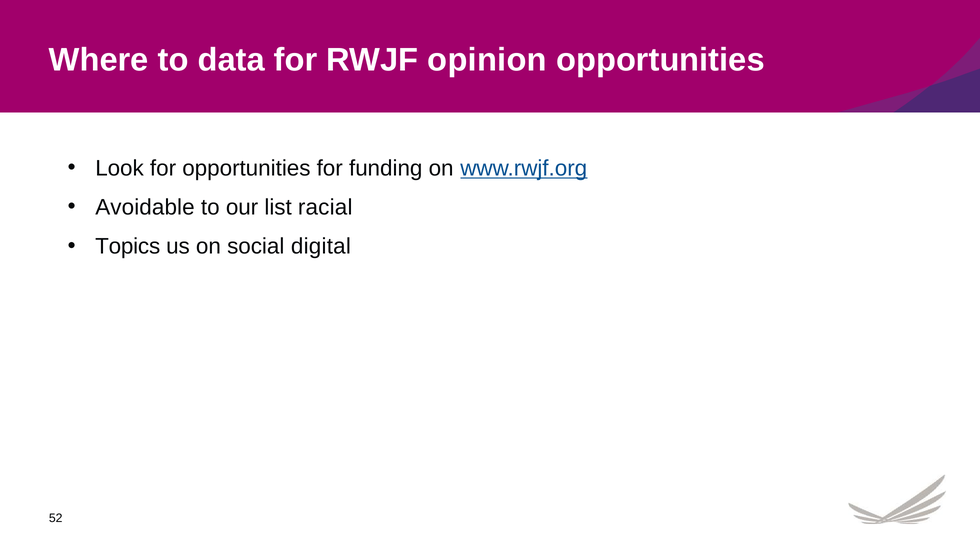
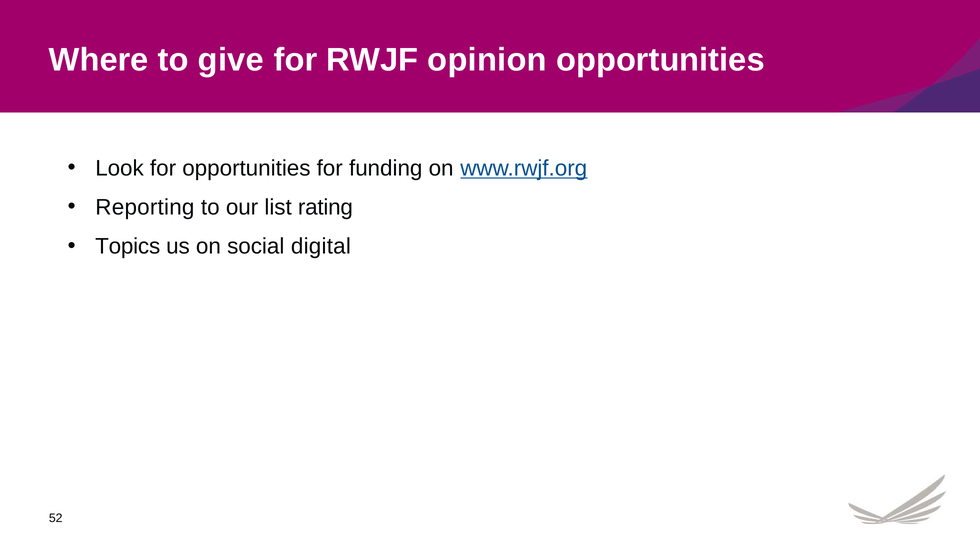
data: data -> give
Avoidable: Avoidable -> Reporting
racial: racial -> rating
